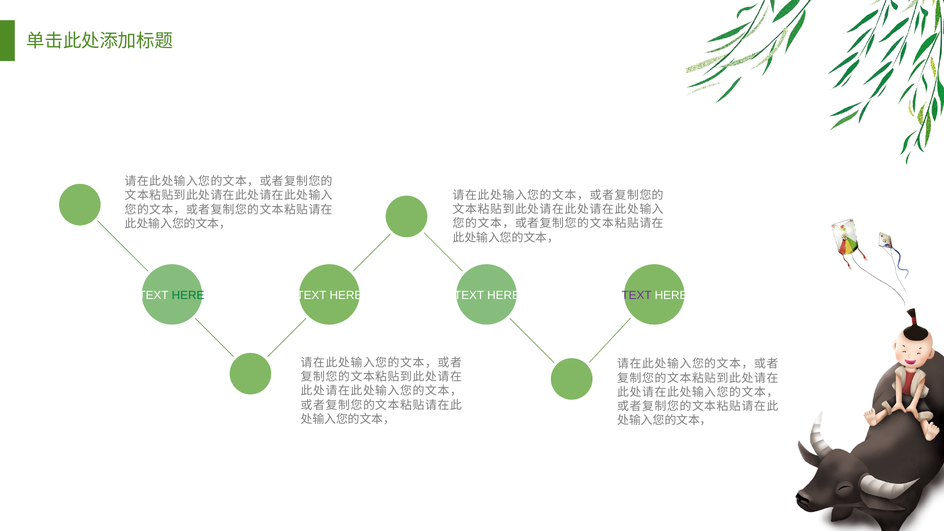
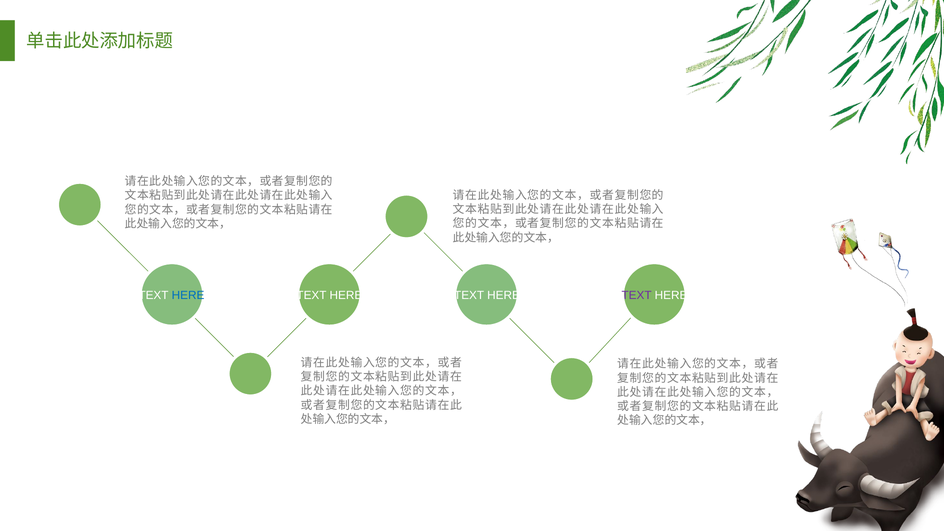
HERE at (188, 295) colour: green -> blue
